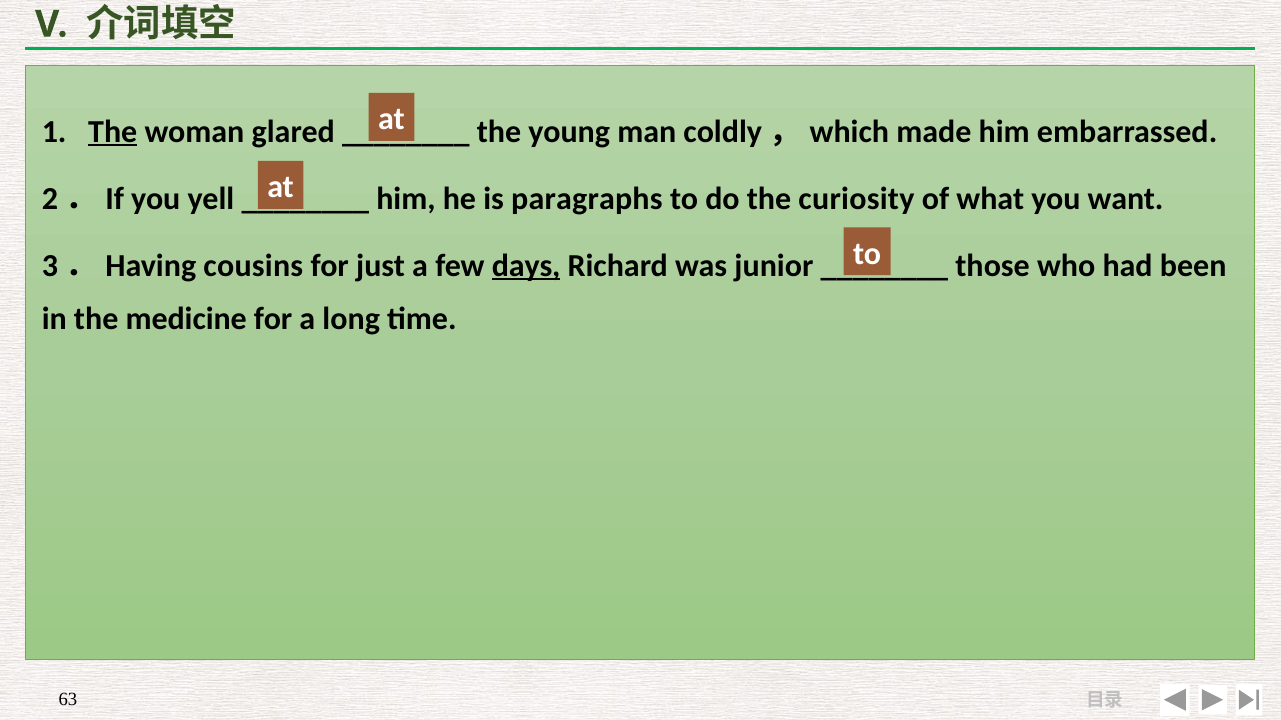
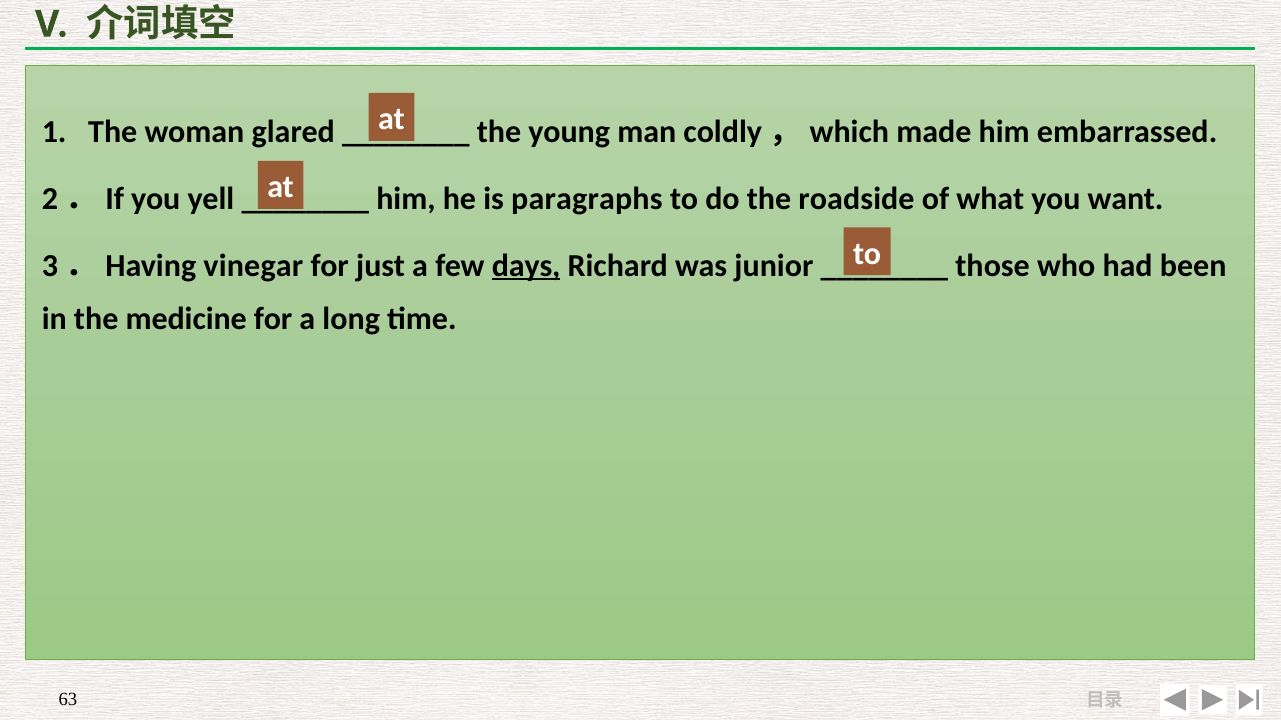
The at (113, 132) underline: present -> none
curiosity: curiosity -> roadside
cousins: cousins -> vinegar
